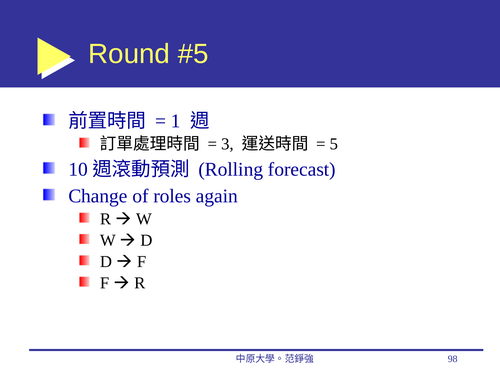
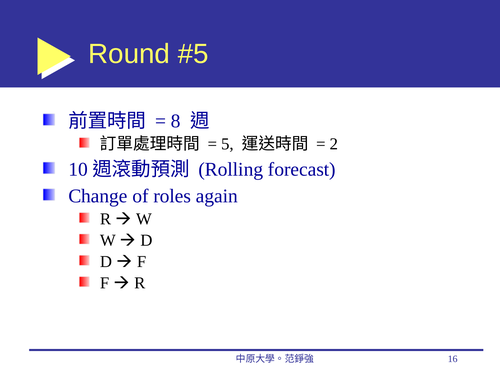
1: 1 -> 8
3: 3 -> 5
5: 5 -> 2
98: 98 -> 16
